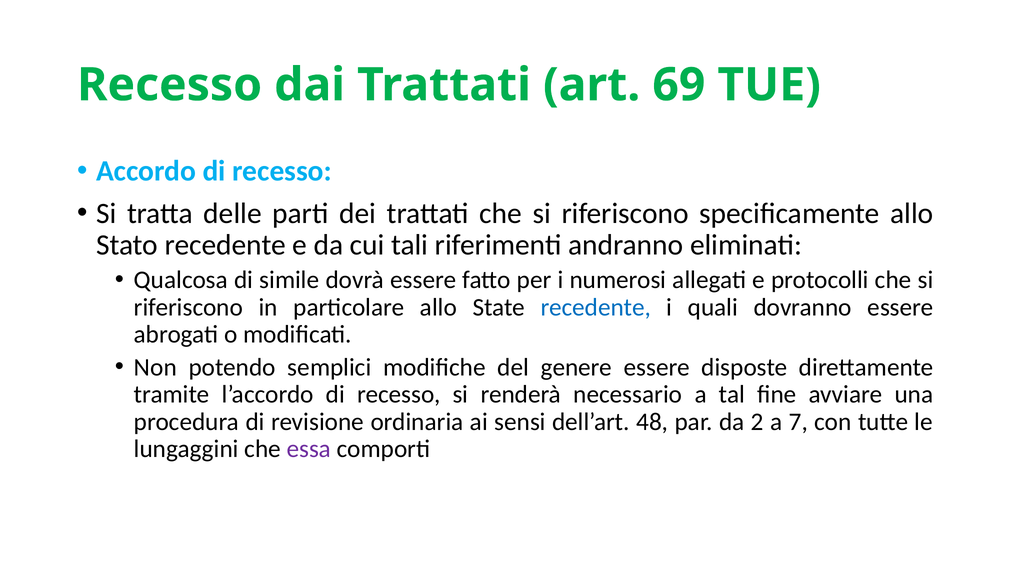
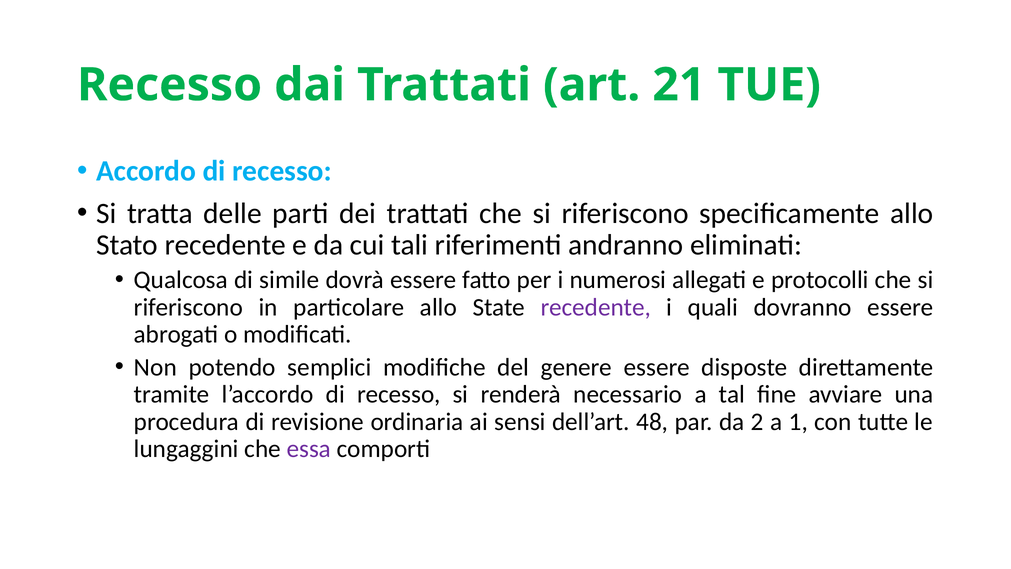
69: 69 -> 21
recedente at (596, 307) colour: blue -> purple
7: 7 -> 1
